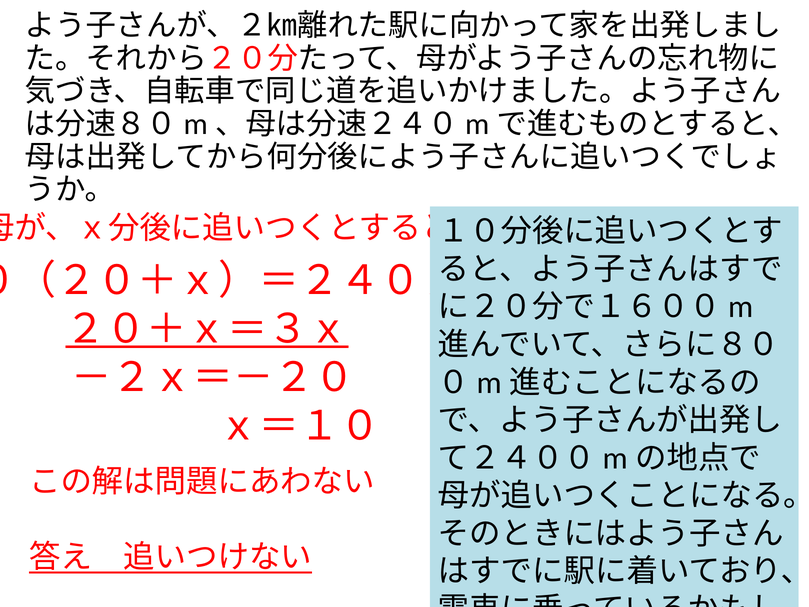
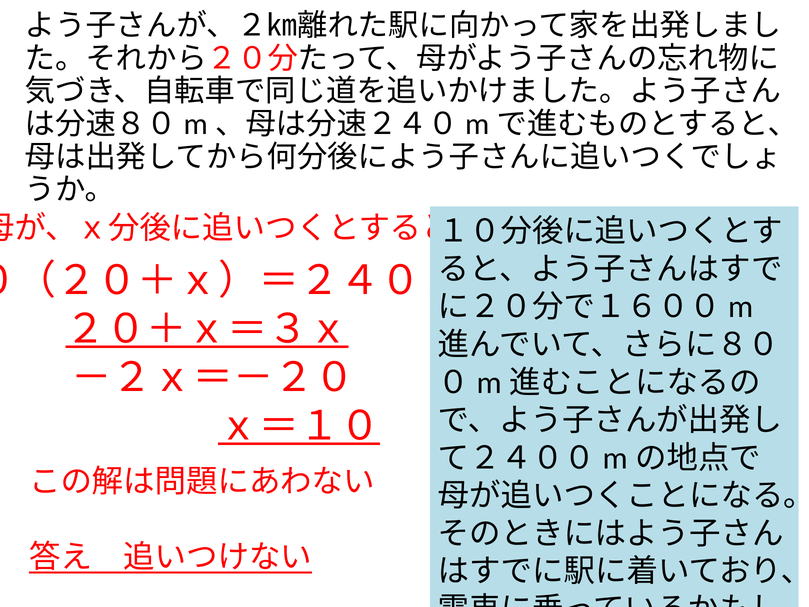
ｘ＝１０ underline: none -> present
